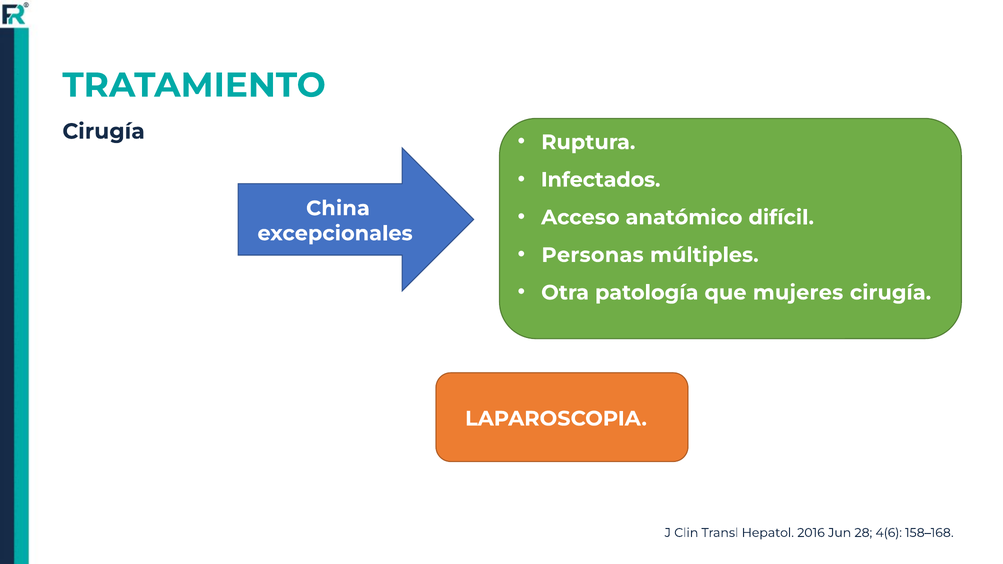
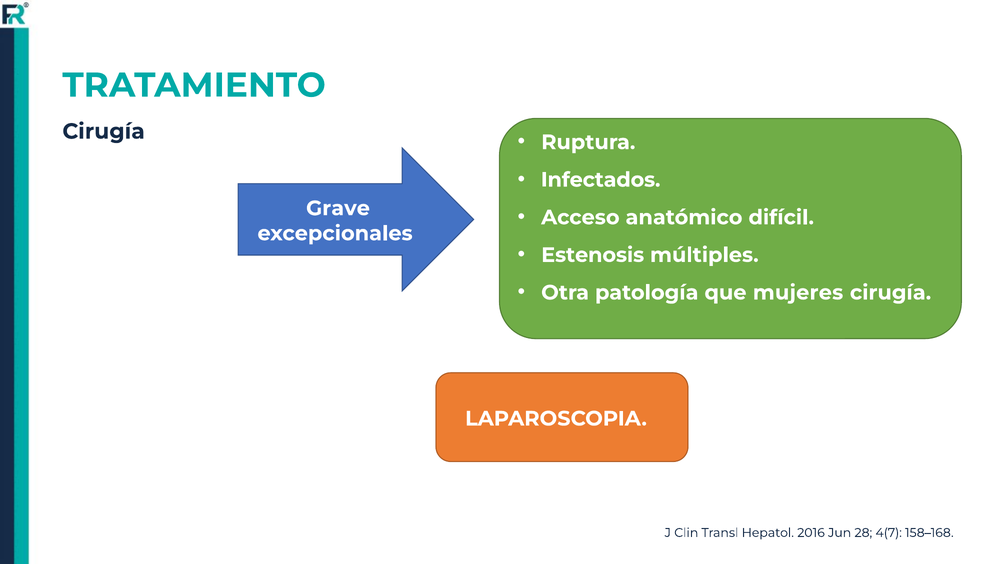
China: China -> Grave
Personas: Personas -> Estenosis
4(6: 4(6 -> 4(7
